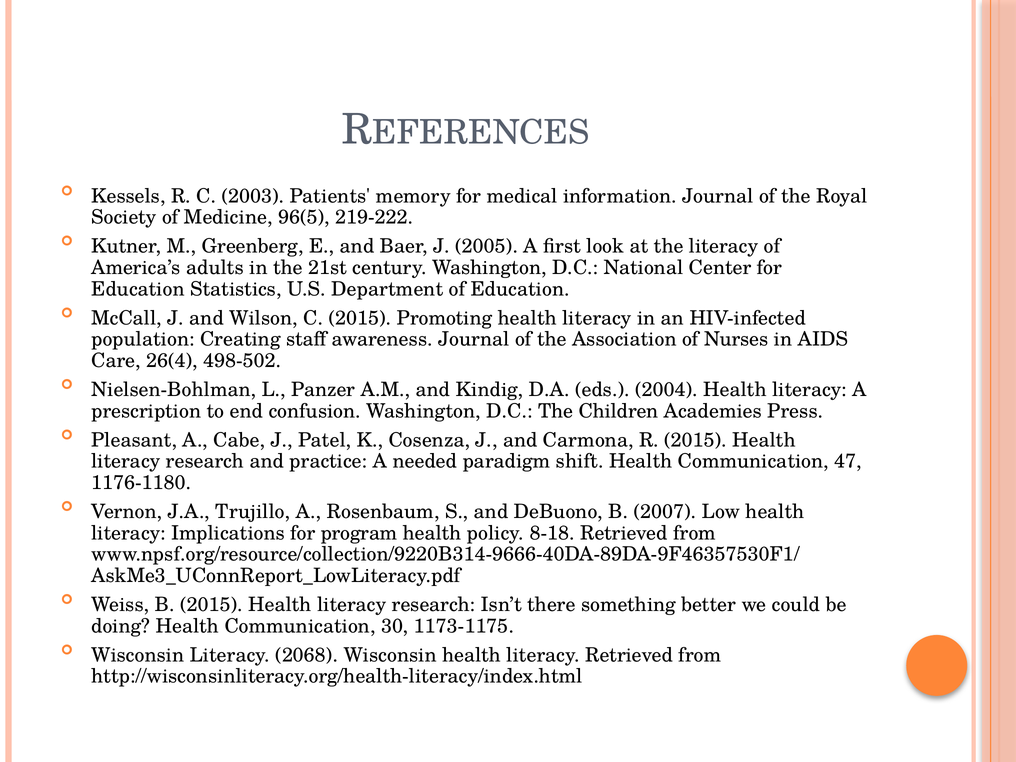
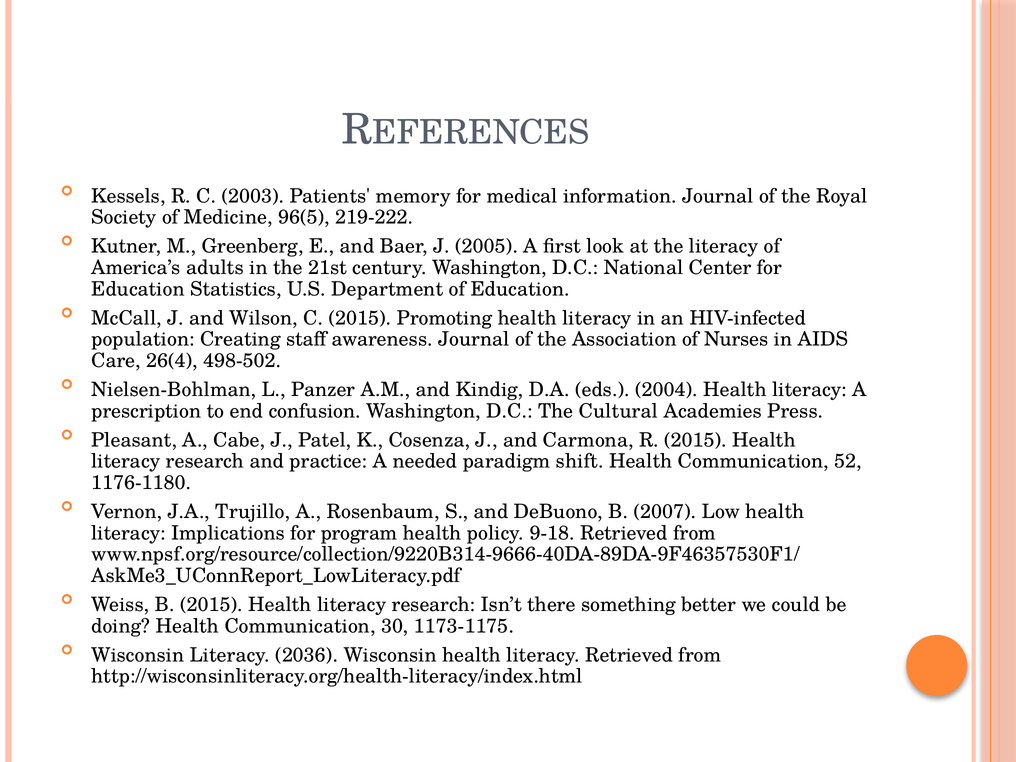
Children: Children -> Cultural
47: 47 -> 52
8-18: 8-18 -> 9-18
2068: 2068 -> 2036
